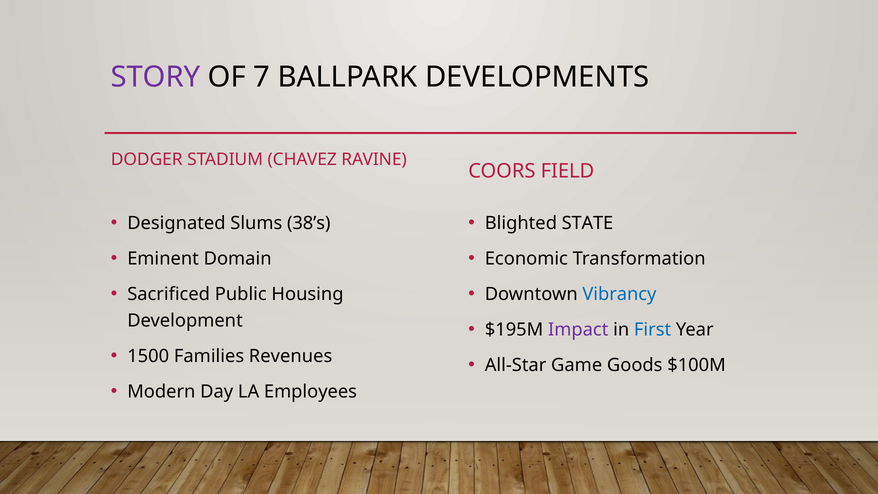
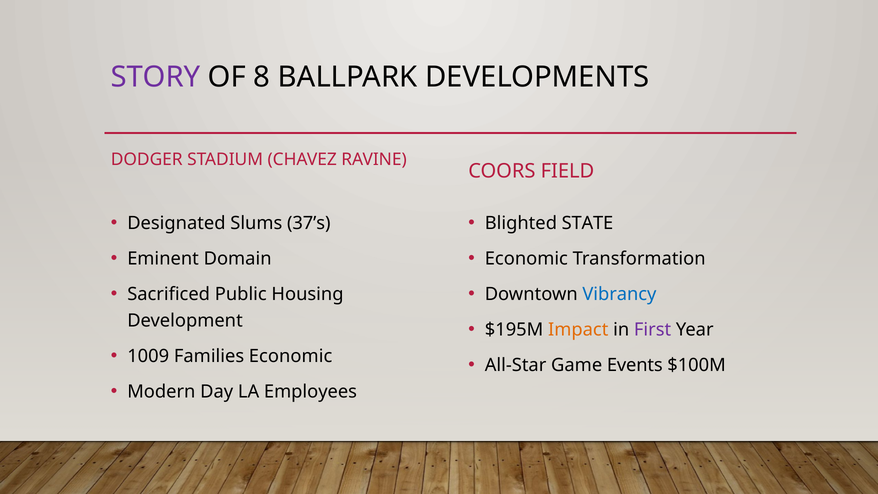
7: 7 -> 8
38’s: 38’s -> 37’s
Impact colour: purple -> orange
First colour: blue -> purple
1500: 1500 -> 1009
Families Revenues: Revenues -> Economic
Goods: Goods -> Events
